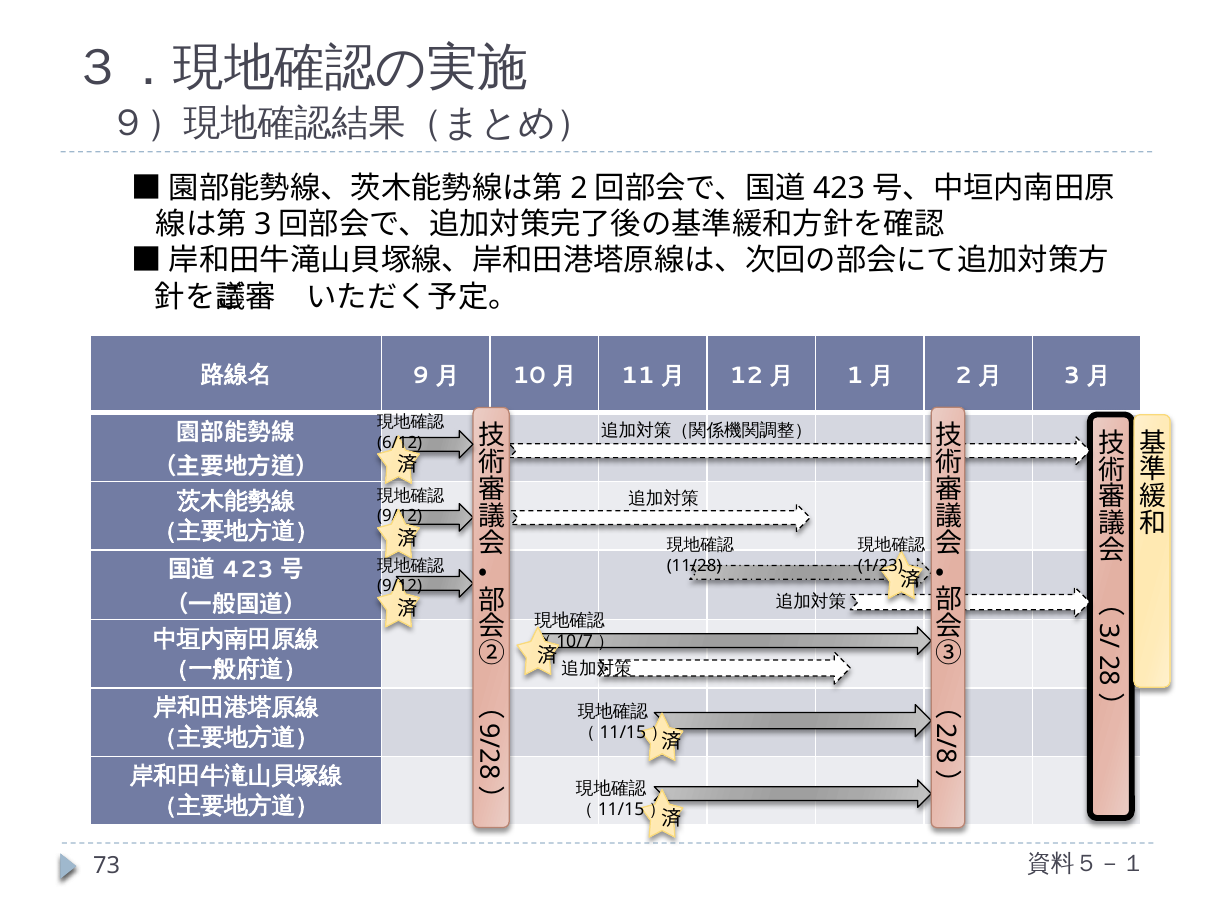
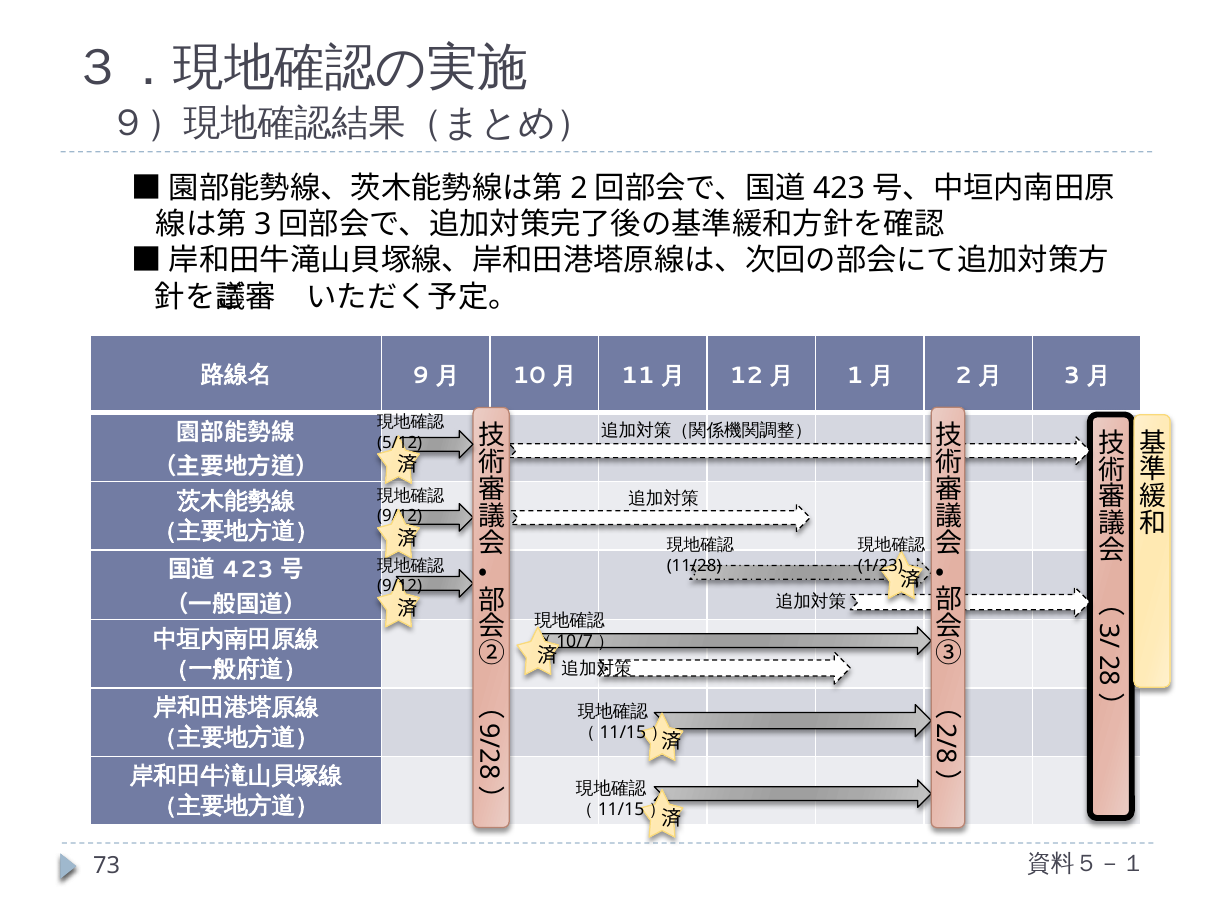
6/12: 6/12 -> 5/12
